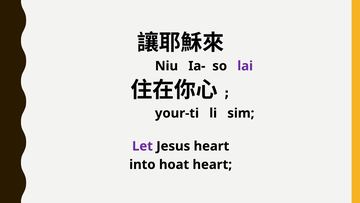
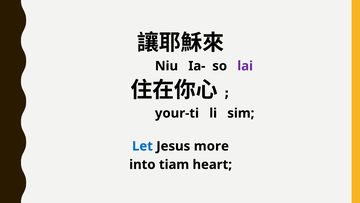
Let colour: purple -> blue
Jesus heart: heart -> more
hoat: hoat -> tiam
